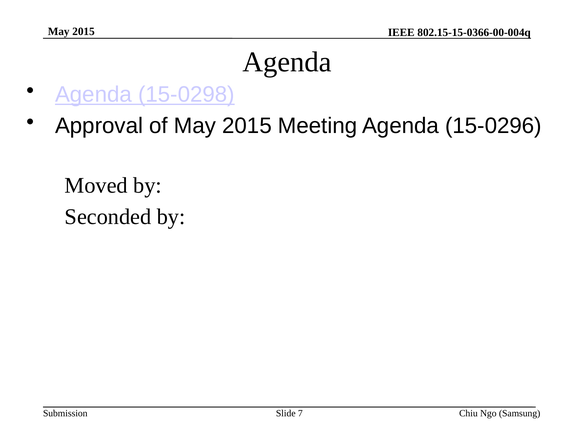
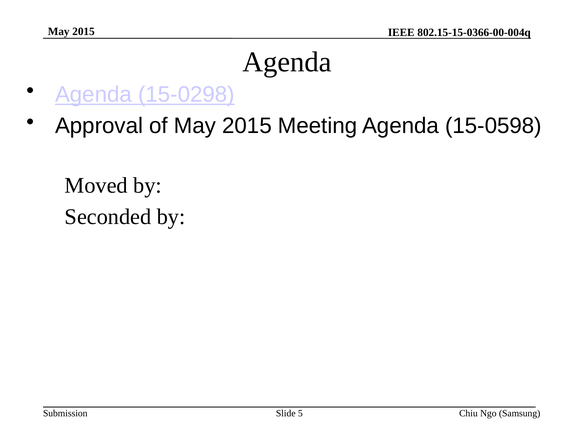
15-0296: 15-0296 -> 15-0598
7: 7 -> 5
